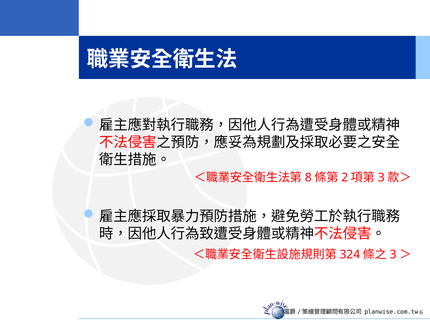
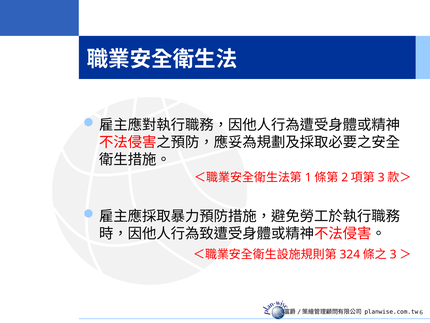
8: 8 -> 1
